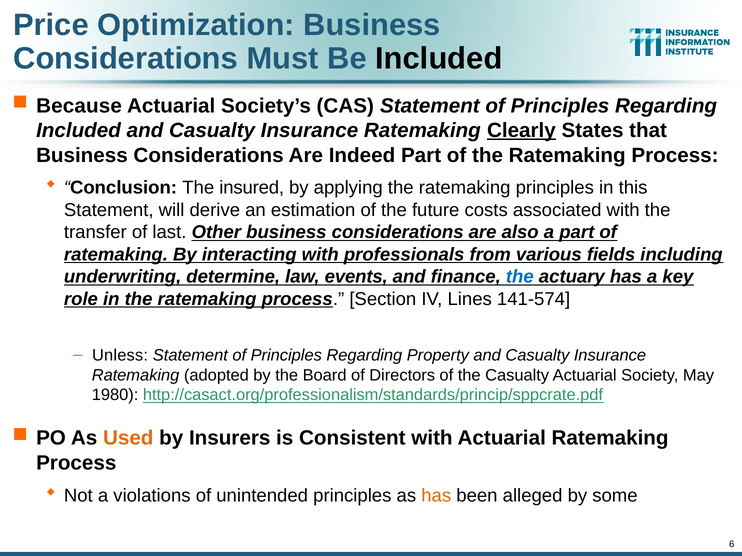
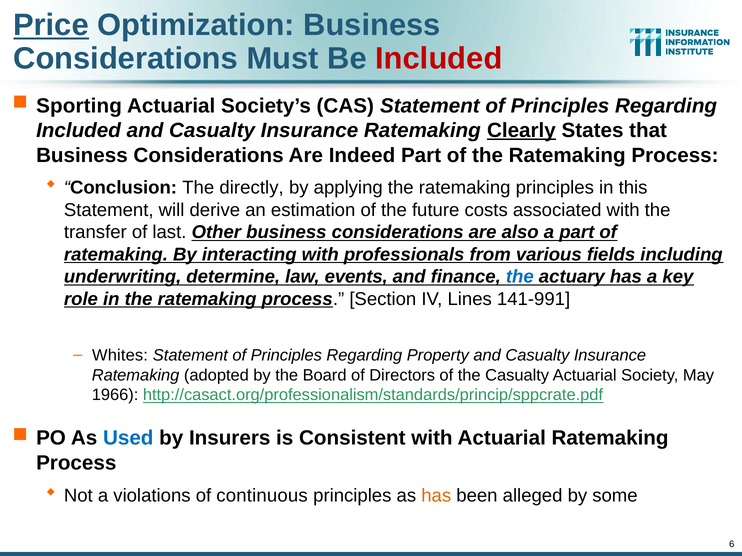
Price underline: none -> present
Included at (439, 59) colour: black -> red
Because: Because -> Sporting
insured: insured -> directly
141-574: 141-574 -> 141-991
Unless: Unless -> Whites
1980: 1980 -> 1966
Used colour: orange -> blue
unintended: unintended -> continuous
